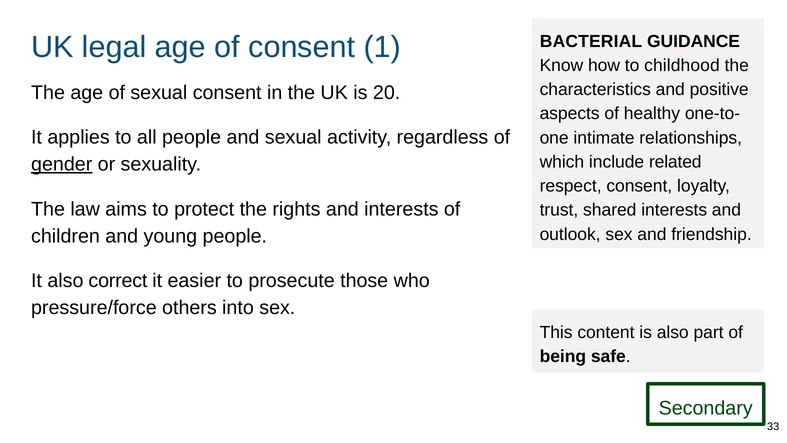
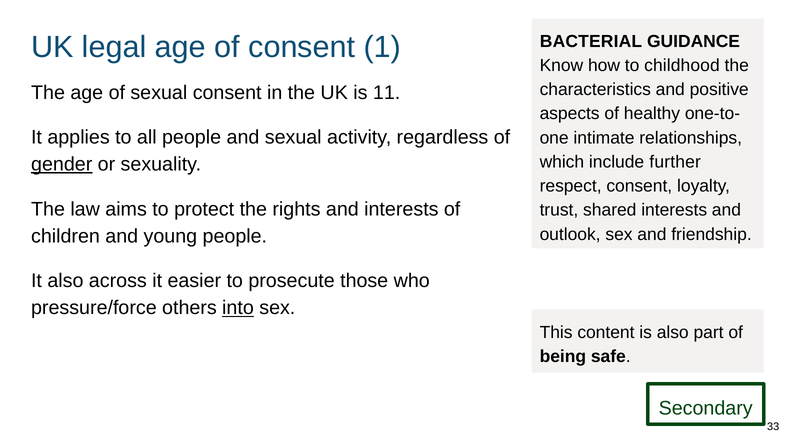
20: 20 -> 11
related: related -> further
correct: correct -> across
into underline: none -> present
